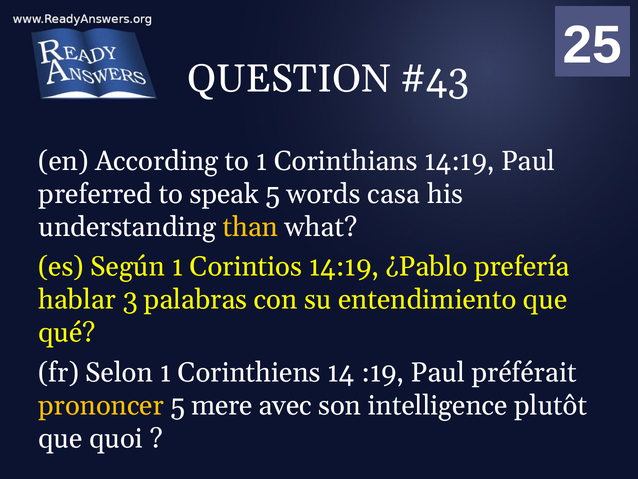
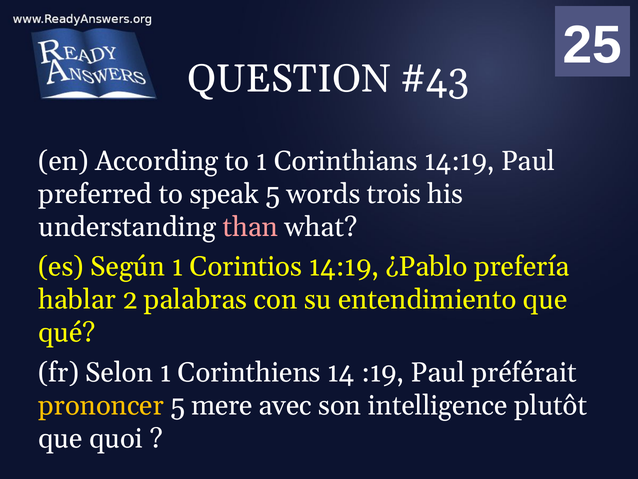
casa: casa -> trois
than colour: yellow -> pink
3: 3 -> 2
